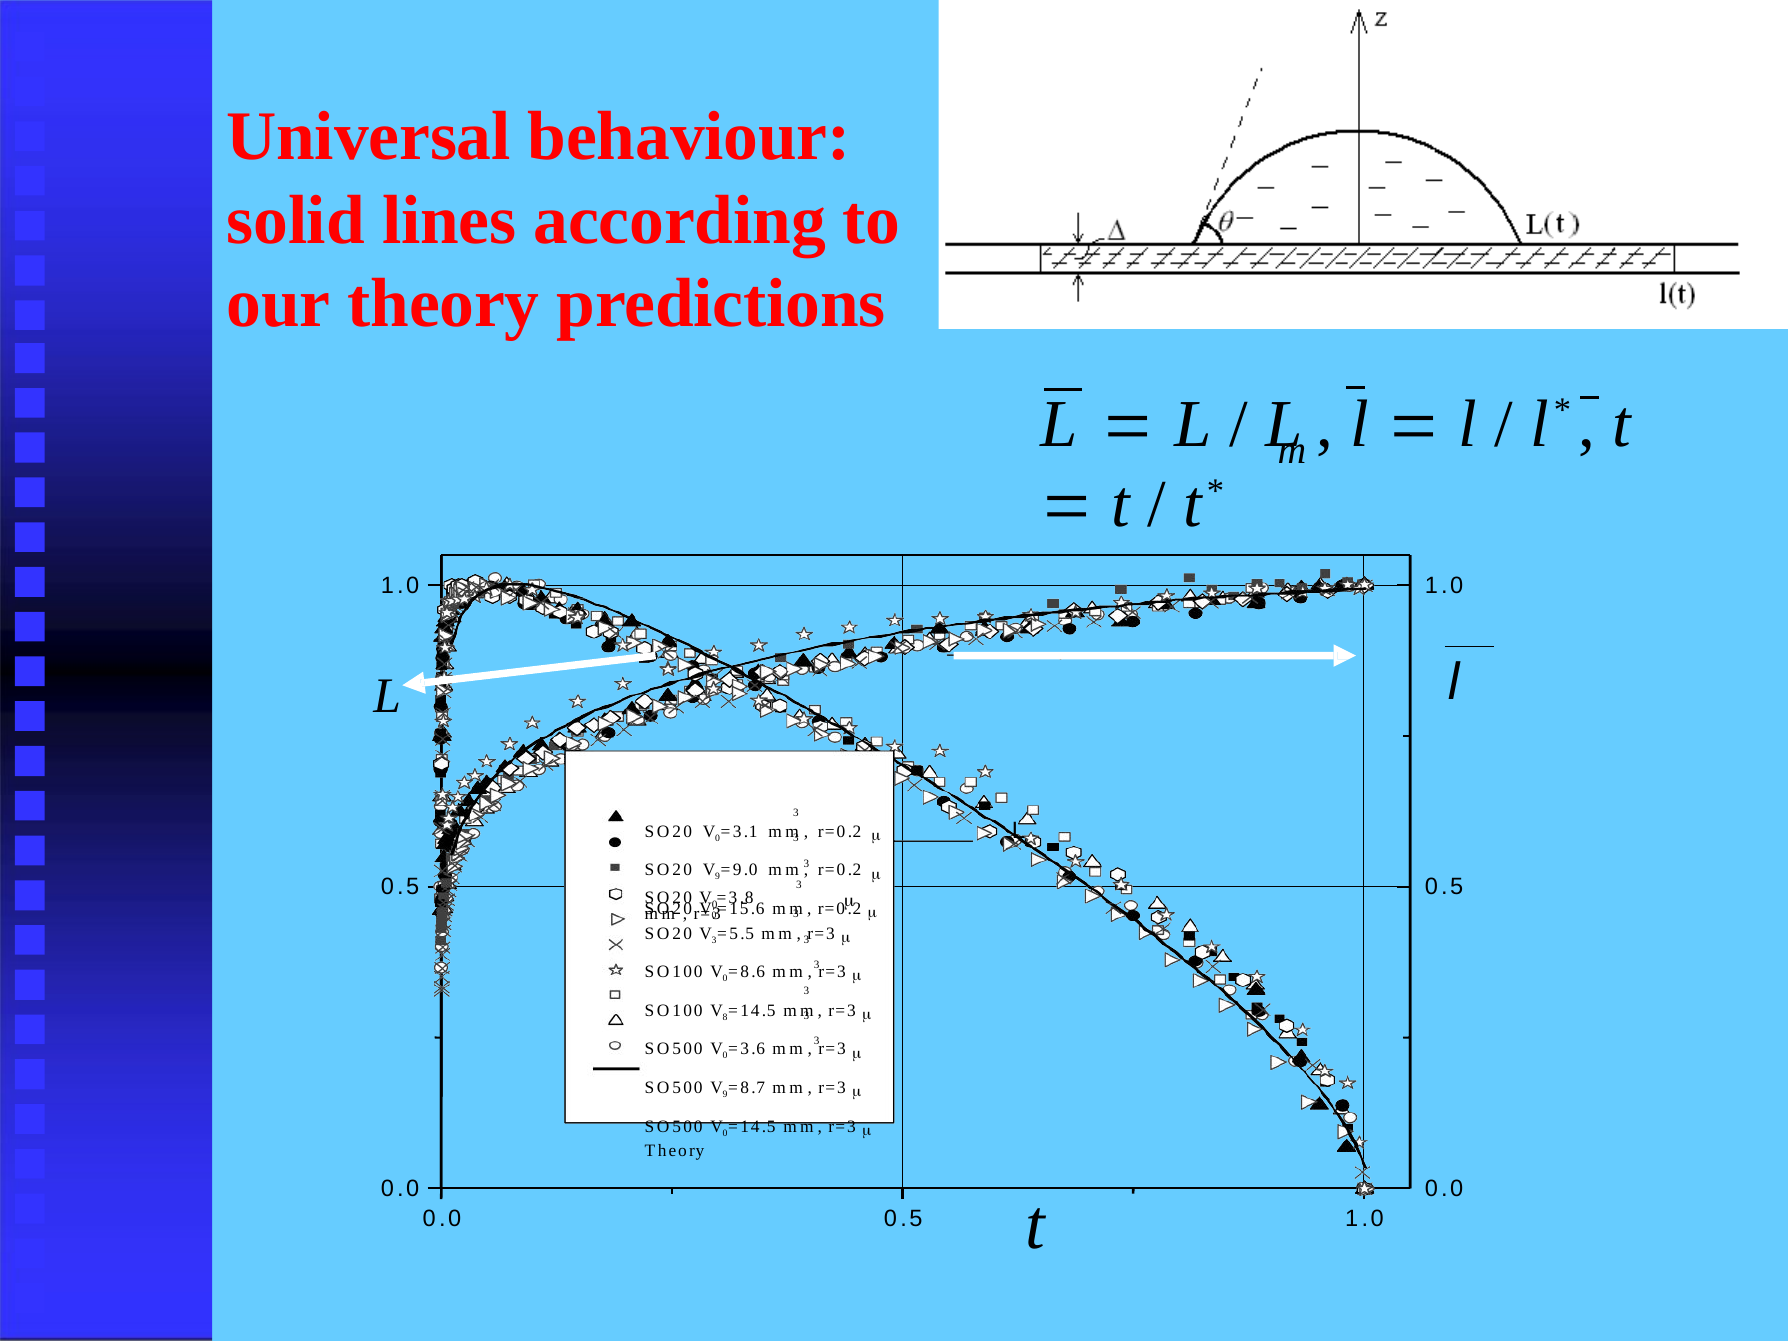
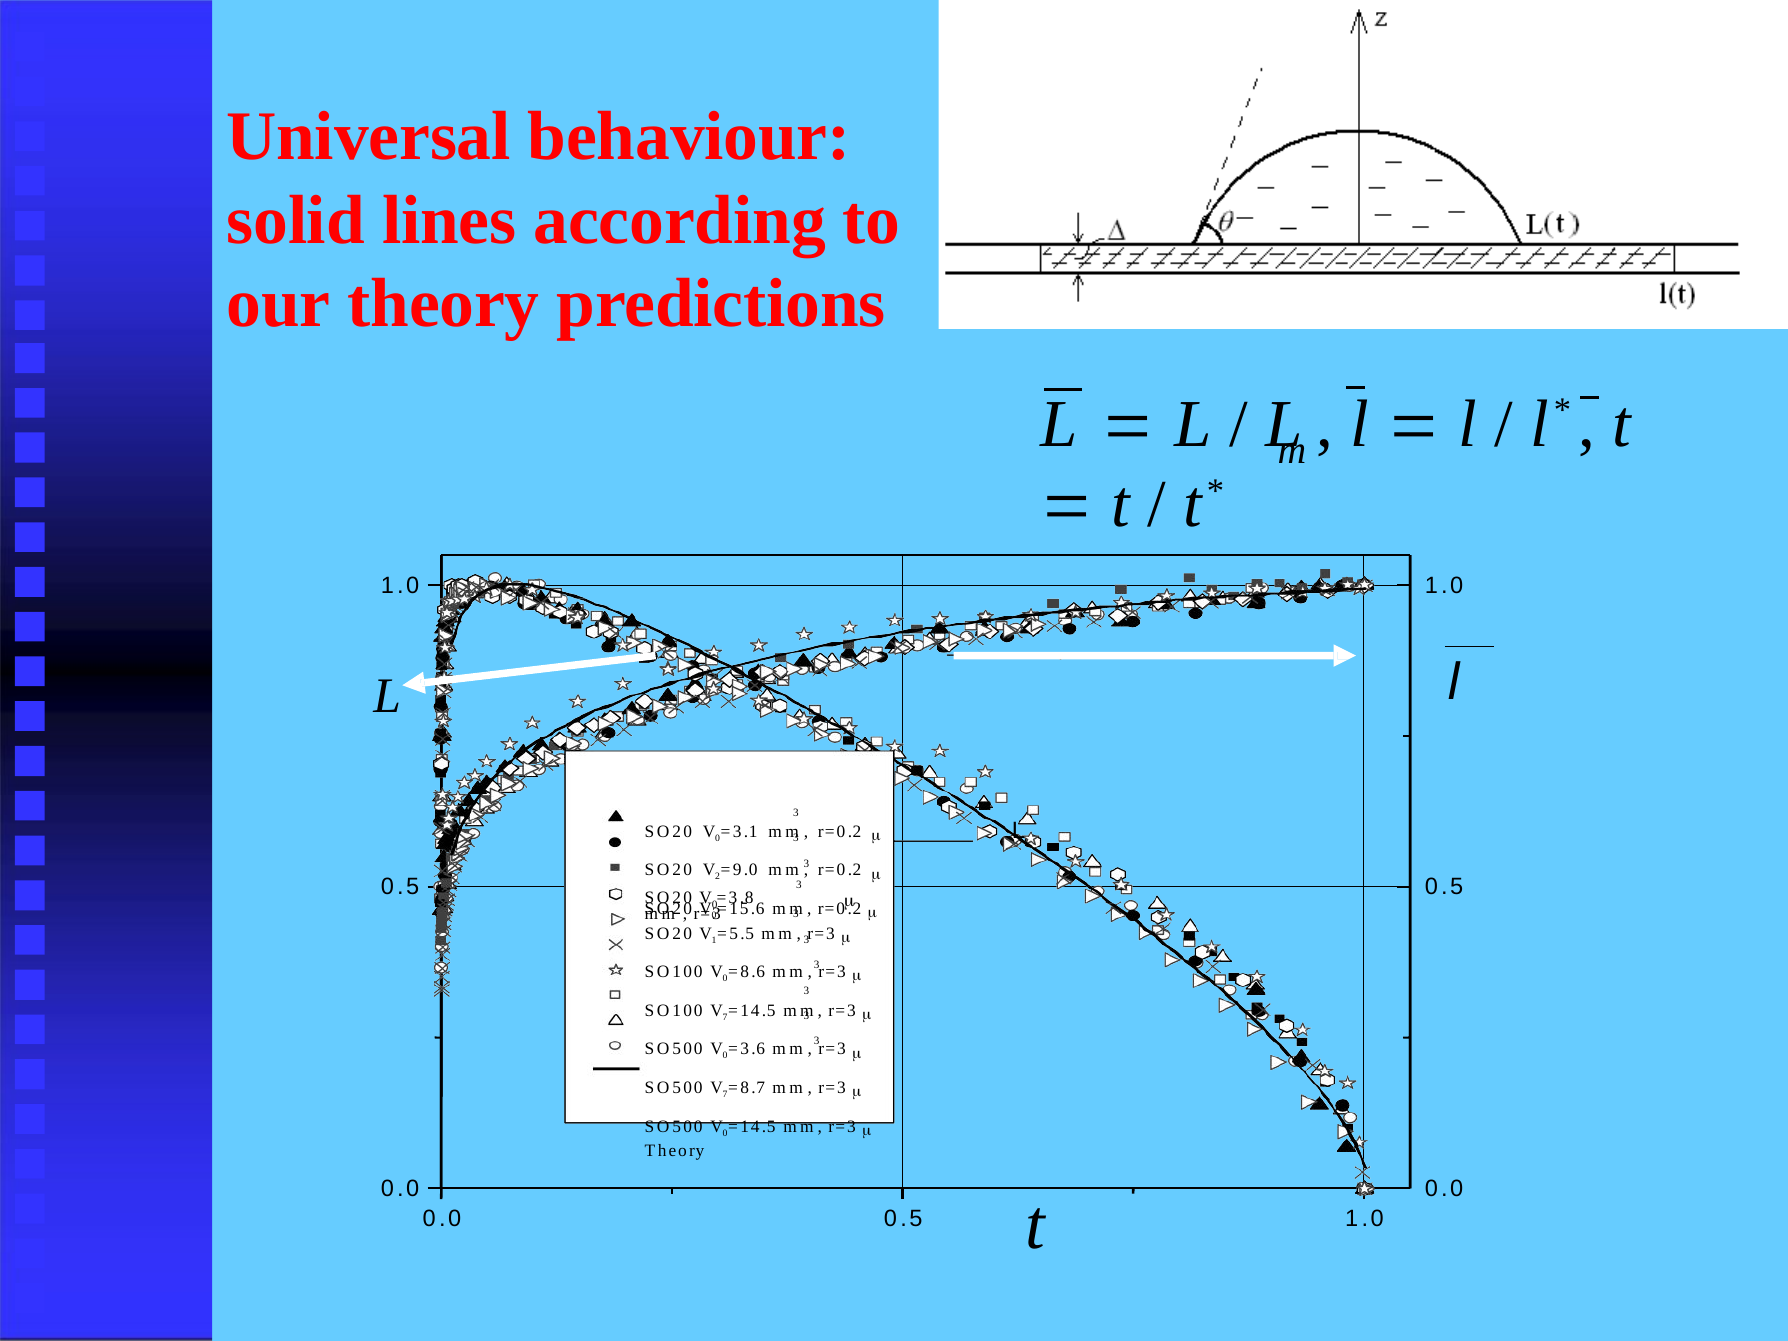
9 at (718, 877): 9 -> 2
3 at (714, 940): 3 -> 1
8 at (725, 1017): 8 -> 7
9 at (725, 1094): 9 -> 7
